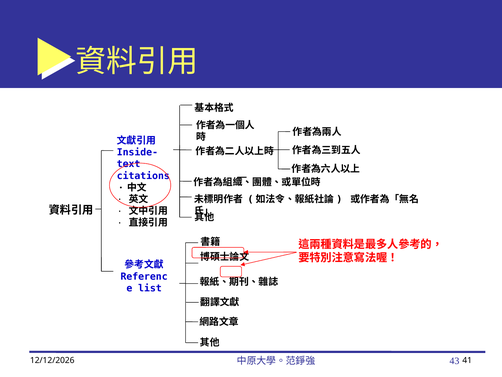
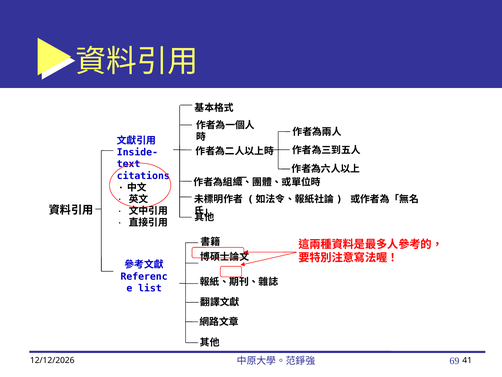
43: 43 -> 69
